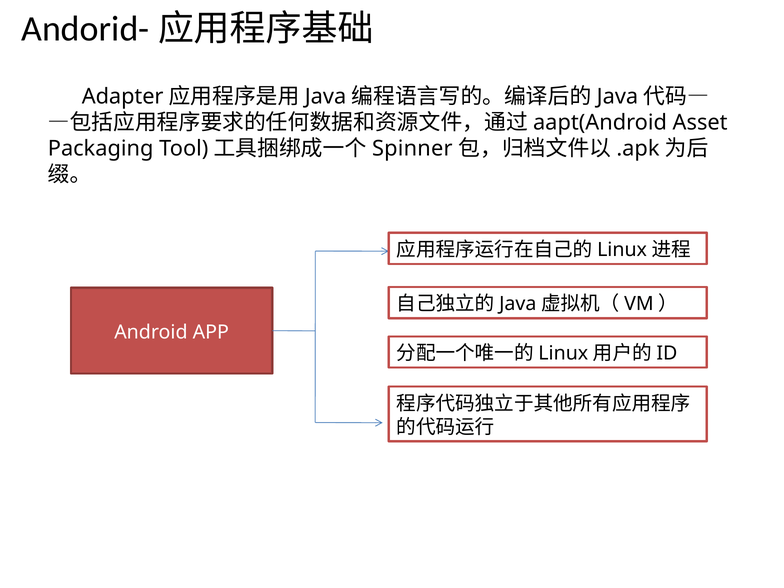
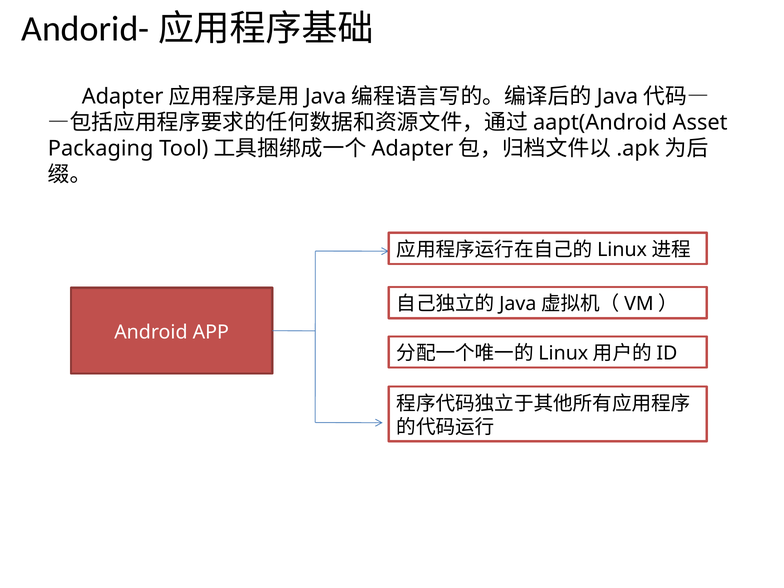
Spinner at (412, 149): Spinner -> Adapter
